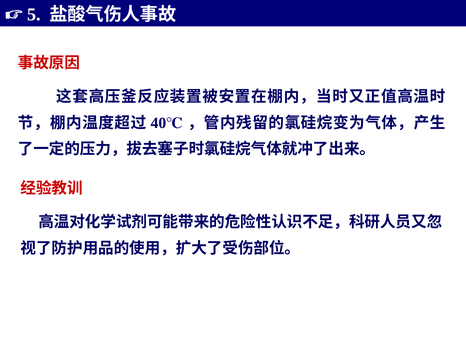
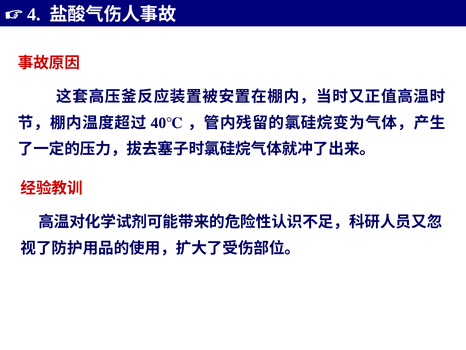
5: 5 -> 4
